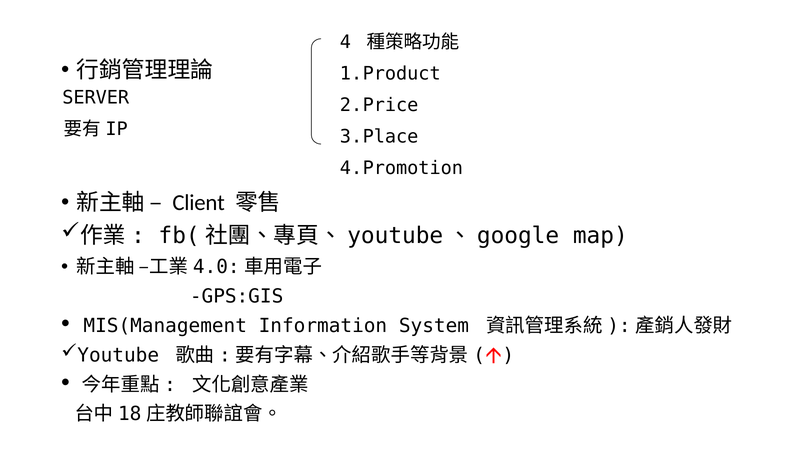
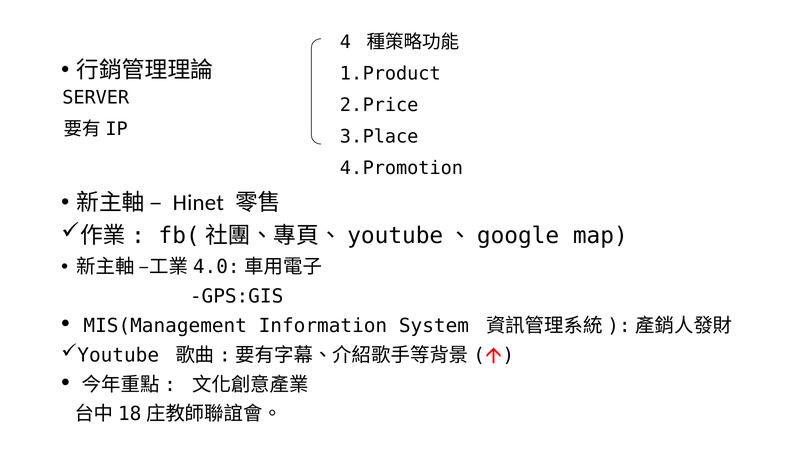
Client: Client -> Hinet
